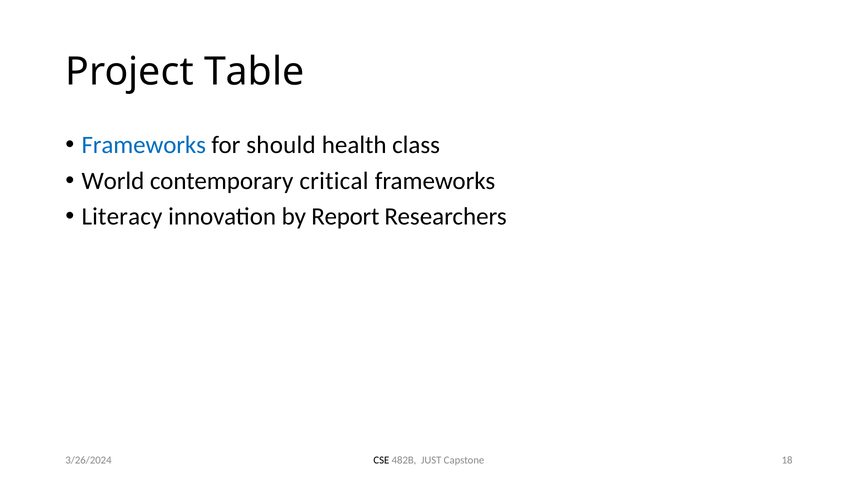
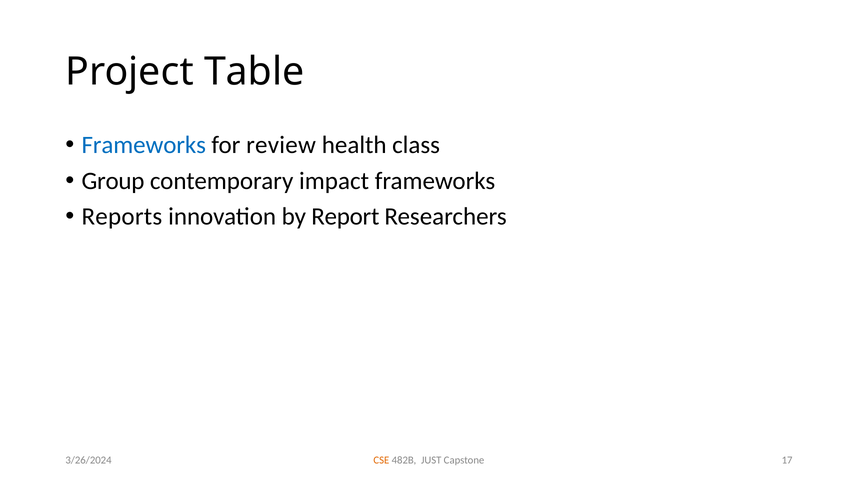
should: should -> review
World: World -> Group
critical: critical -> impact
Literacy: Literacy -> Reports
CSE colour: black -> orange
18: 18 -> 17
